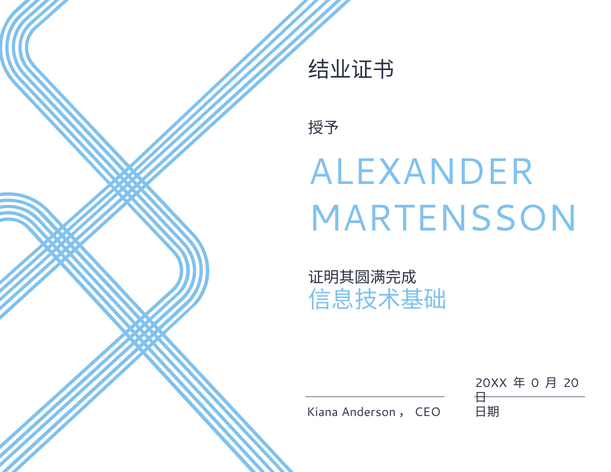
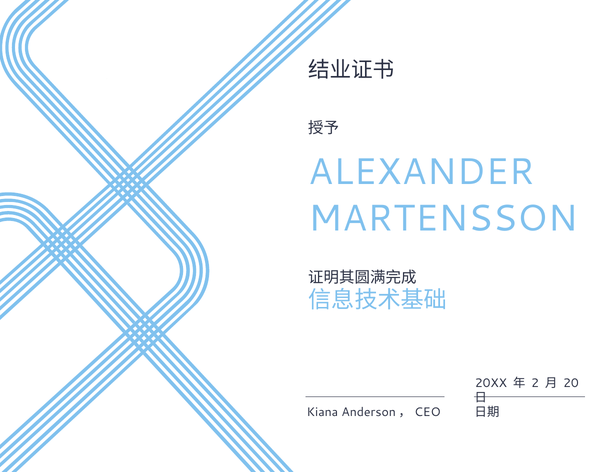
0: 0 -> 2
